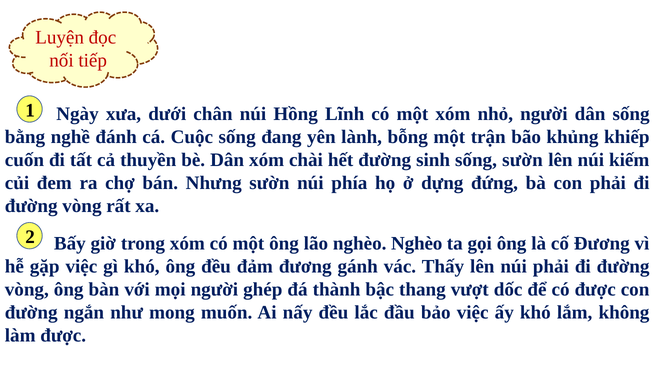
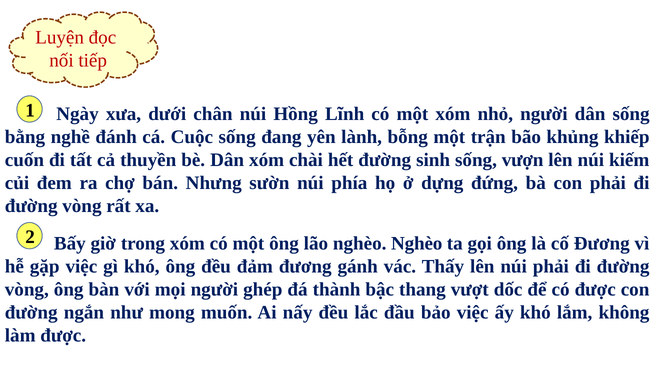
sống sườn: sườn -> vượn
